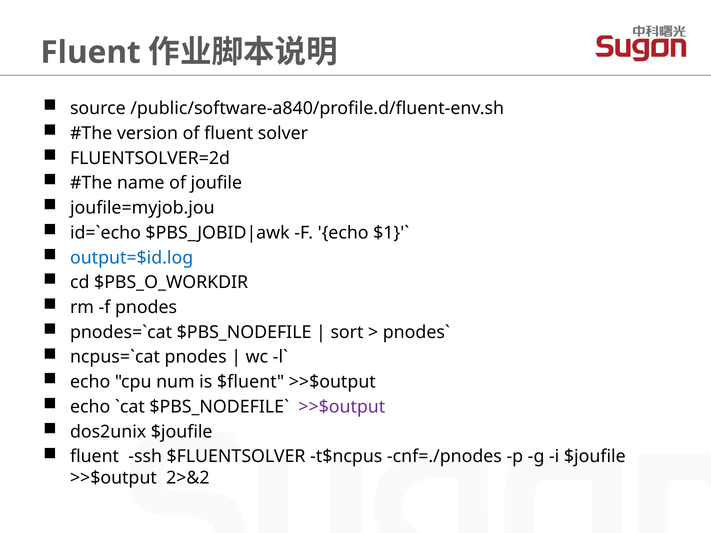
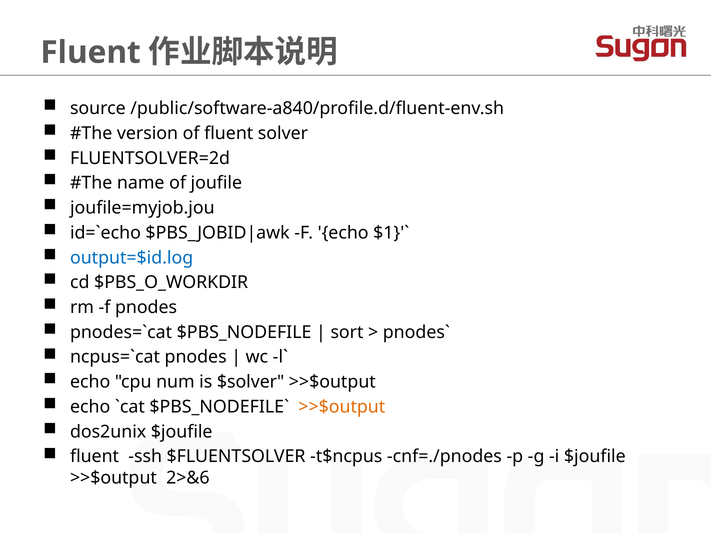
$fluent: $fluent -> $solver
>>$output at (342, 407) colour: purple -> orange
2>&2: 2>&2 -> 2>&6
